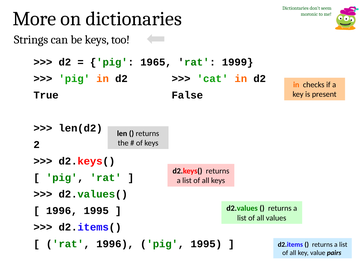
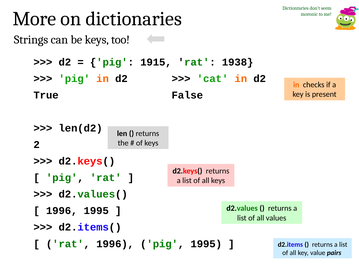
1965: 1965 -> 1915
1999: 1999 -> 1938
